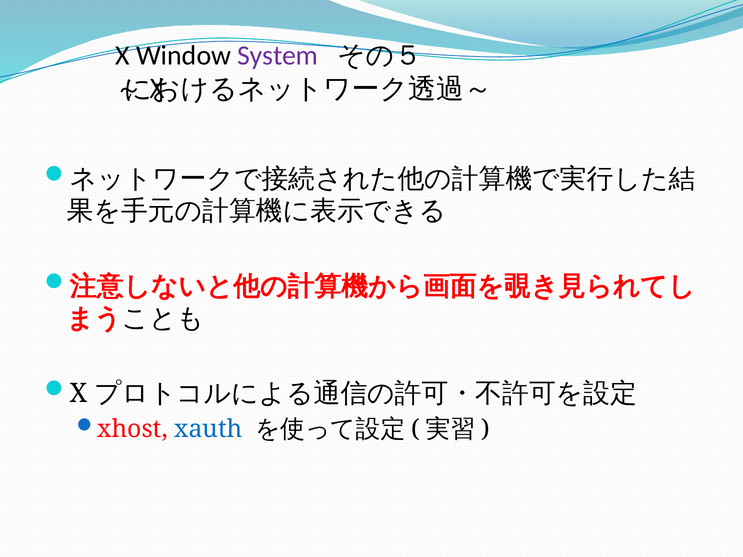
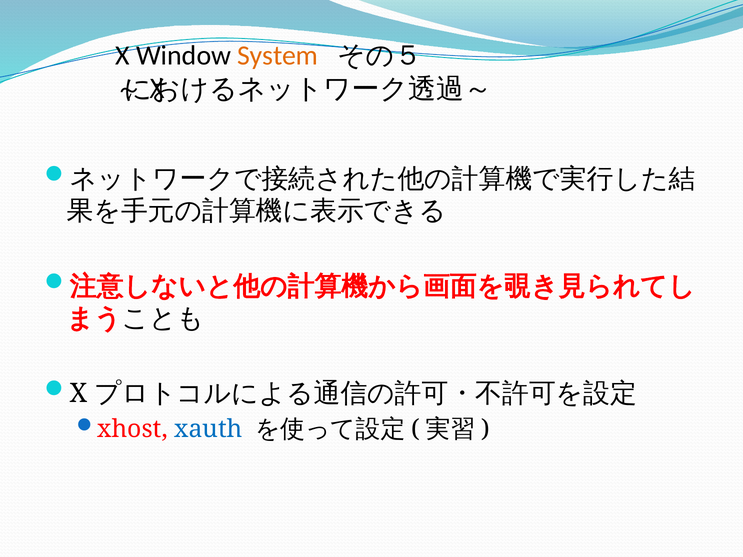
System colour: purple -> orange
